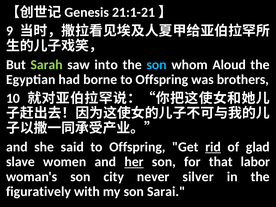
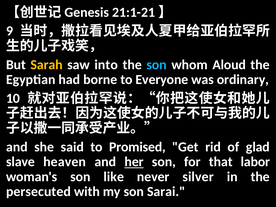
Sarah colour: light green -> yellow
borne to Offspring: Offspring -> Everyone
brothers: brothers -> ordinary
said to Offspring: Offspring -> Promised
rid underline: present -> none
women: women -> heaven
city: city -> like
figuratively: figuratively -> persecuted
